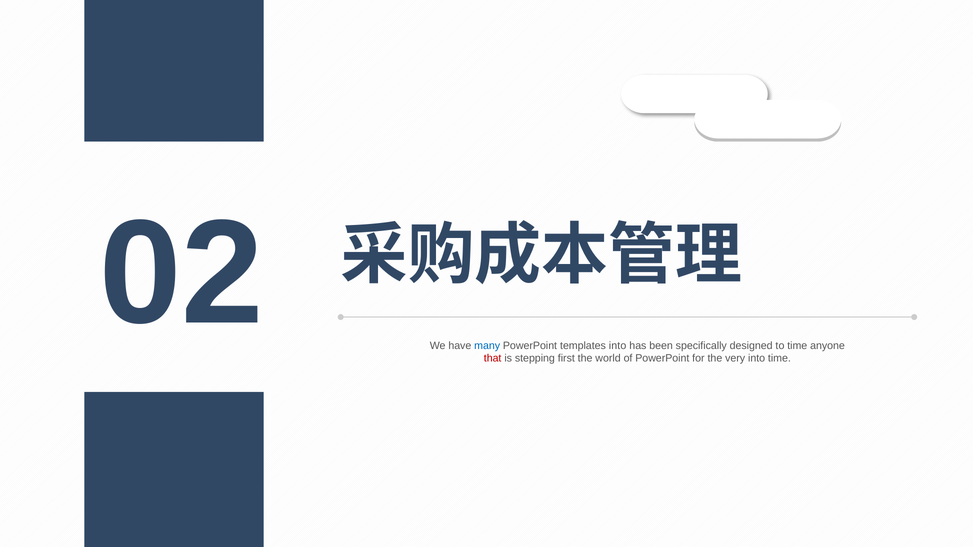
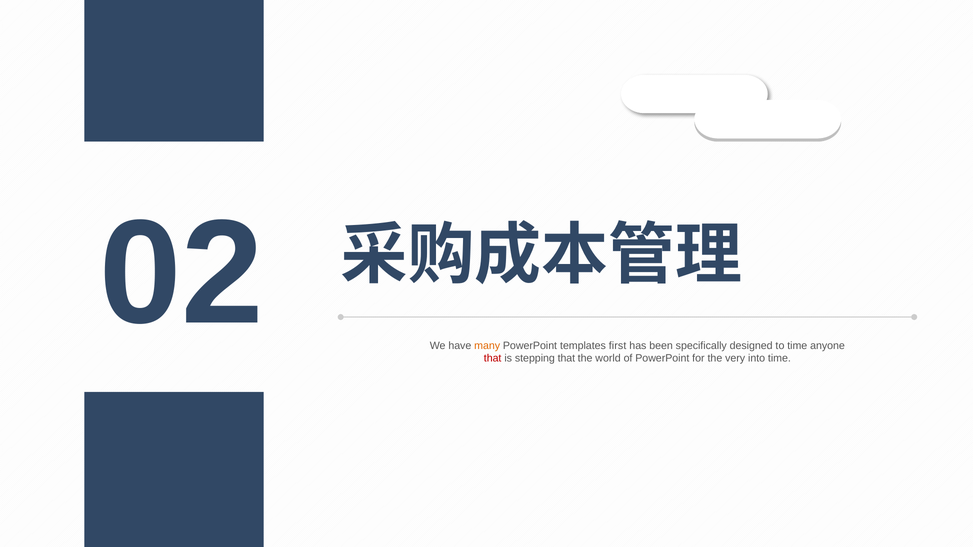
many colour: blue -> orange
templates into: into -> first
stepping first: first -> that
